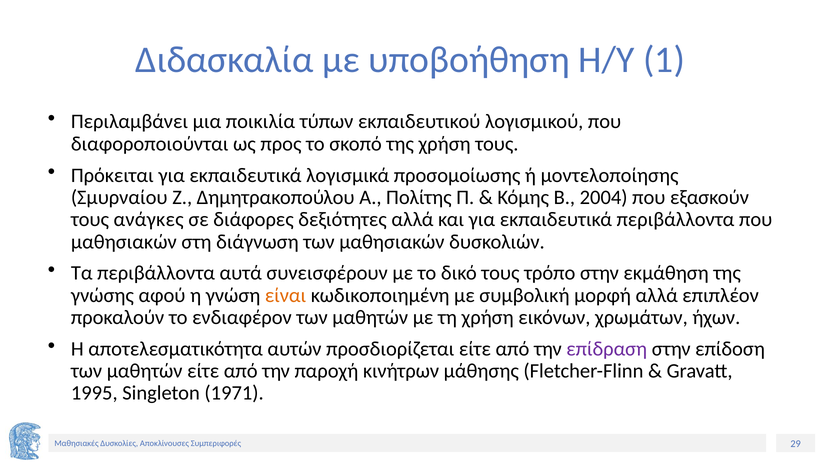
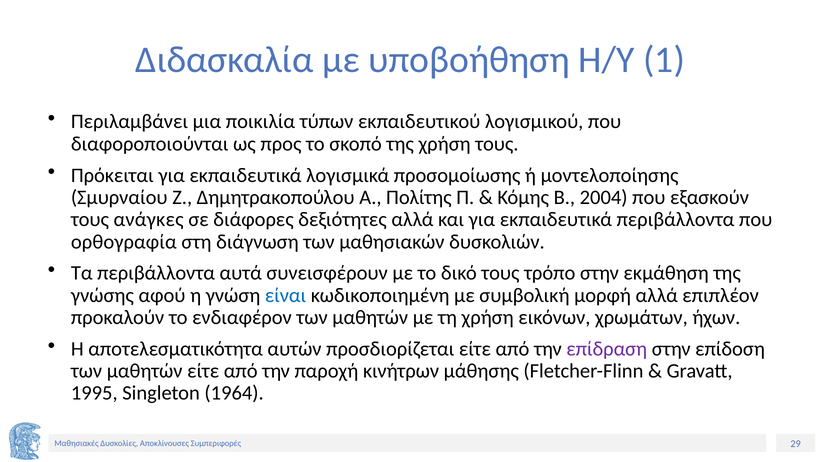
μαθησιακών at (124, 242): μαθησιακών -> ορθογραφία
είναι colour: orange -> blue
1971: 1971 -> 1964
